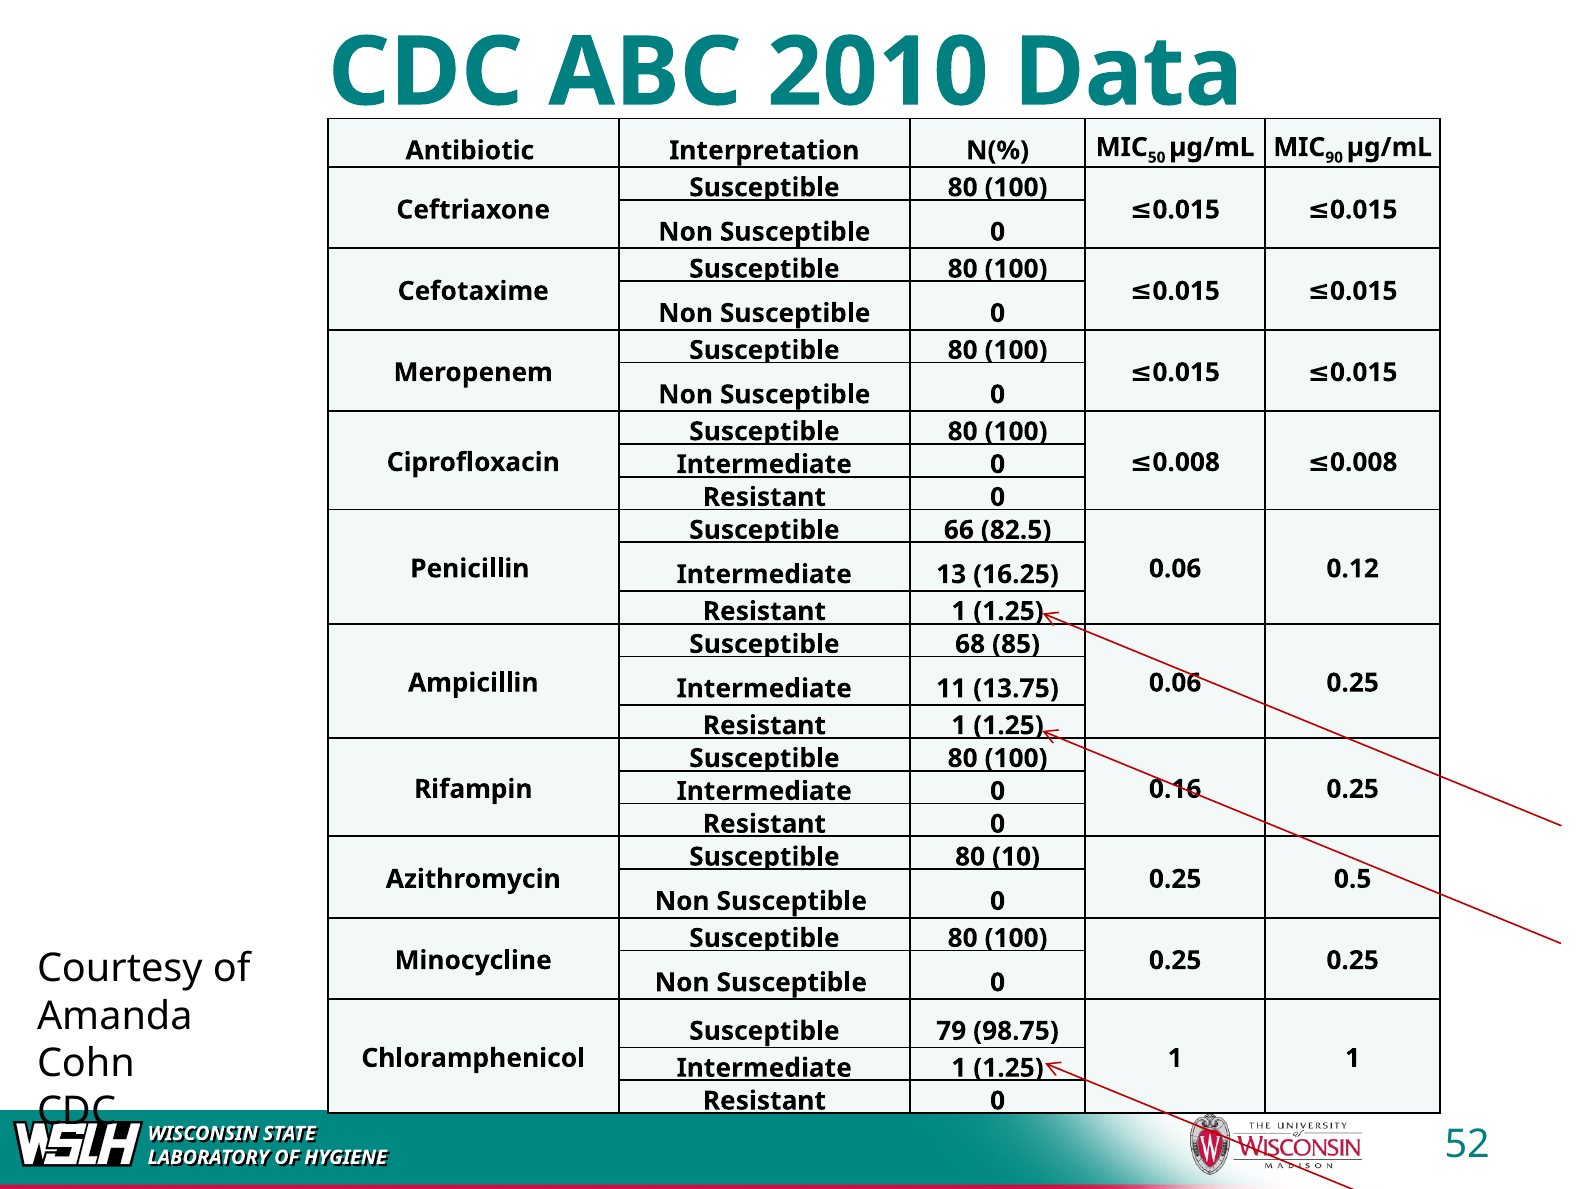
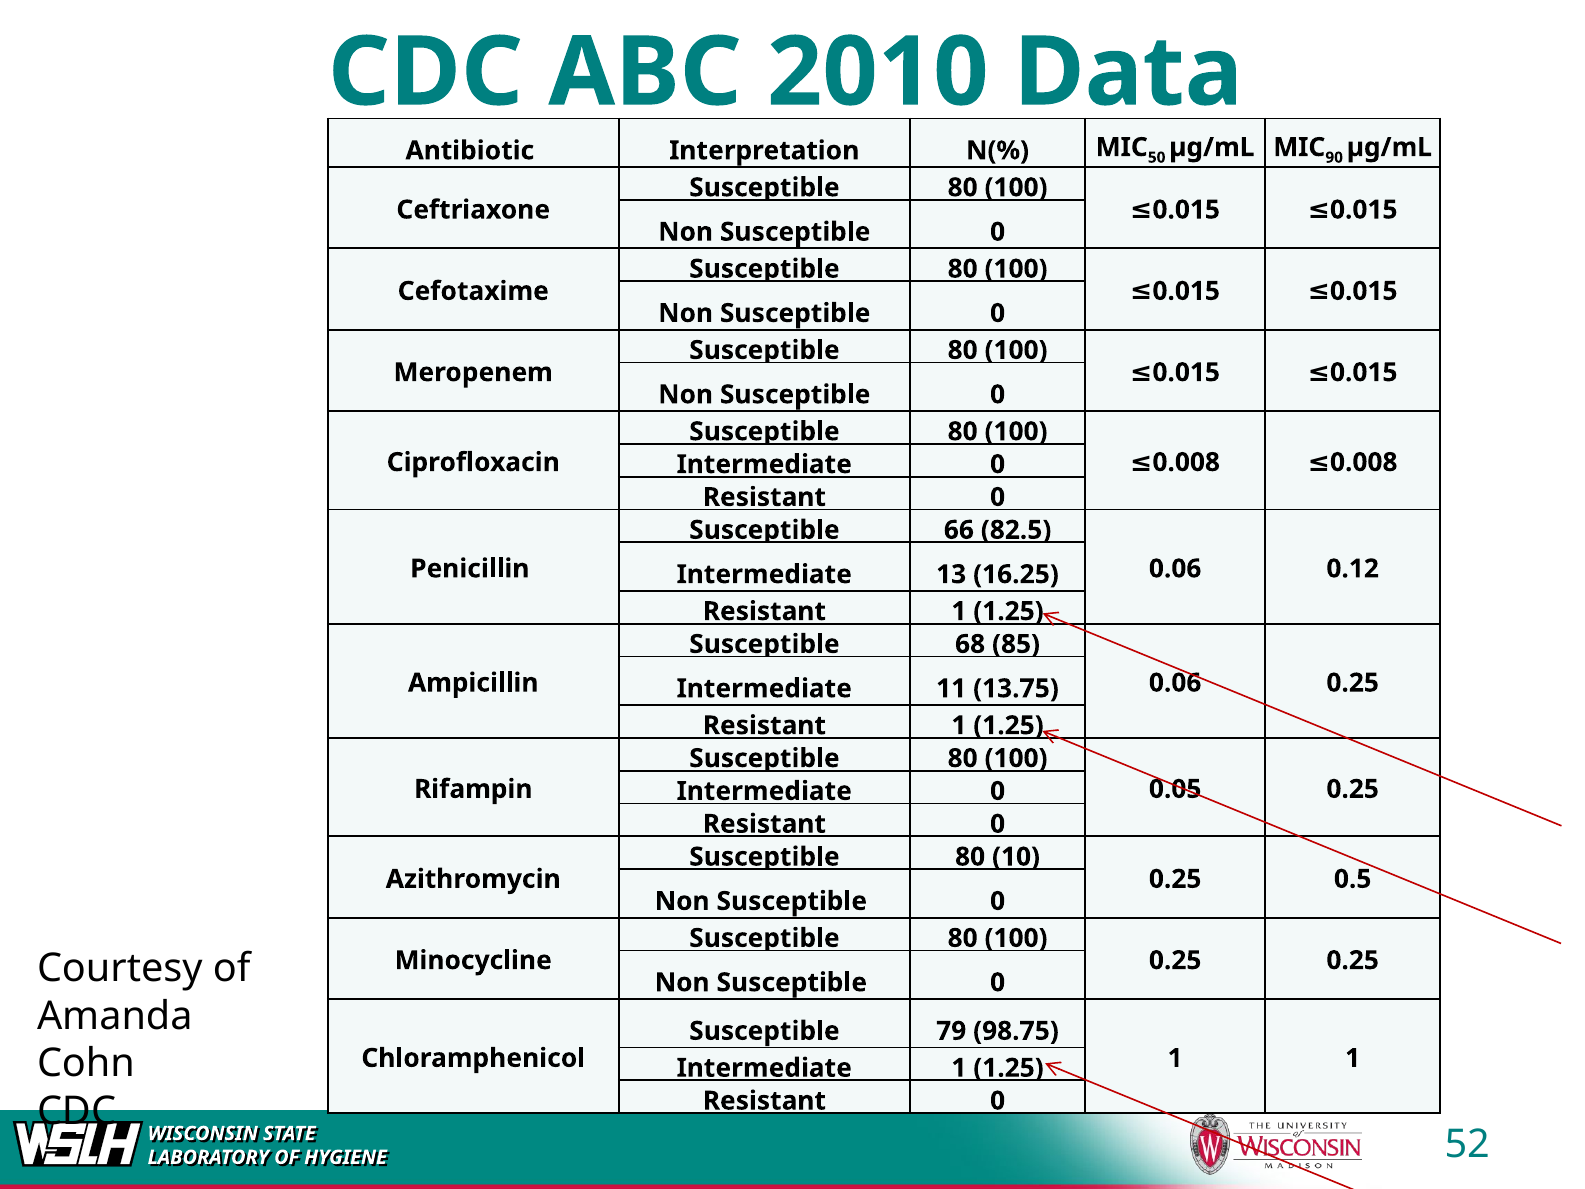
0.16: 0.16 -> 0.05
